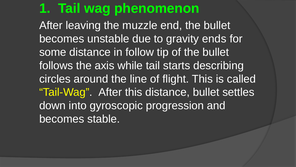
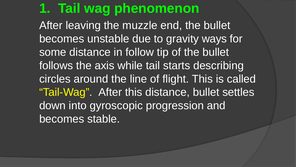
ends: ends -> ways
